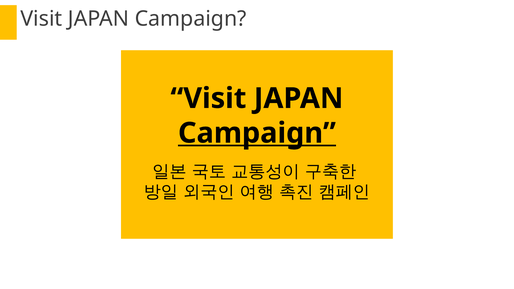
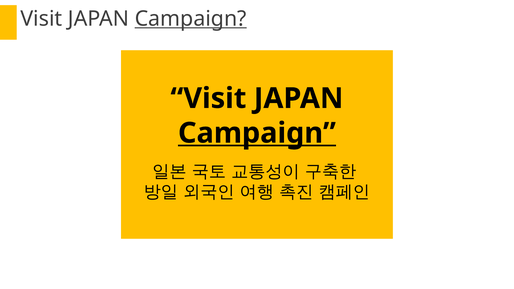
Campaign at (191, 19) underline: none -> present
